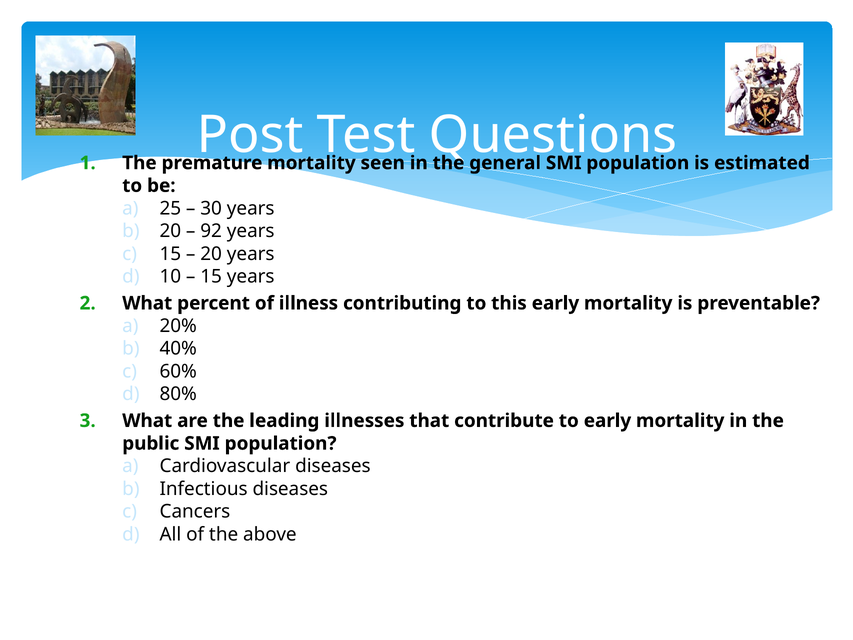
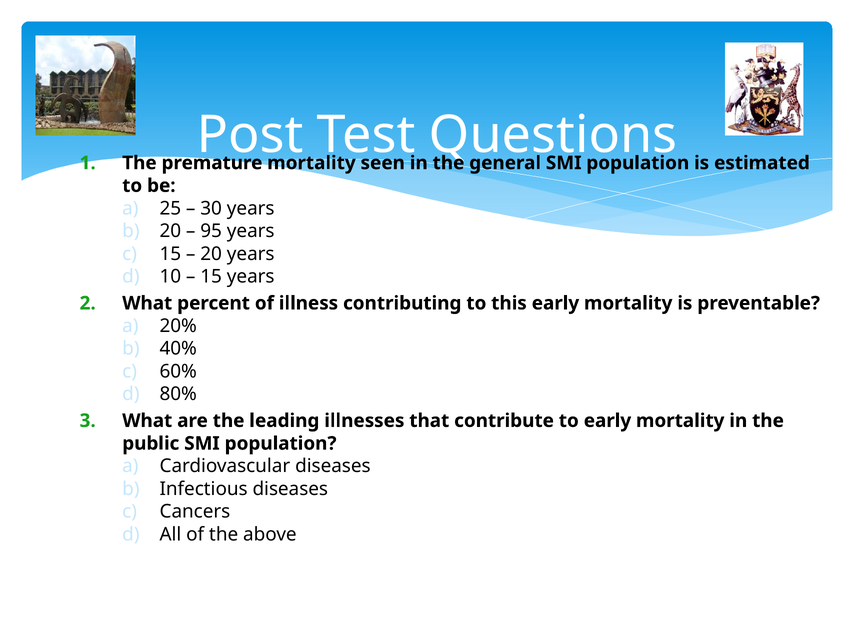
92: 92 -> 95
